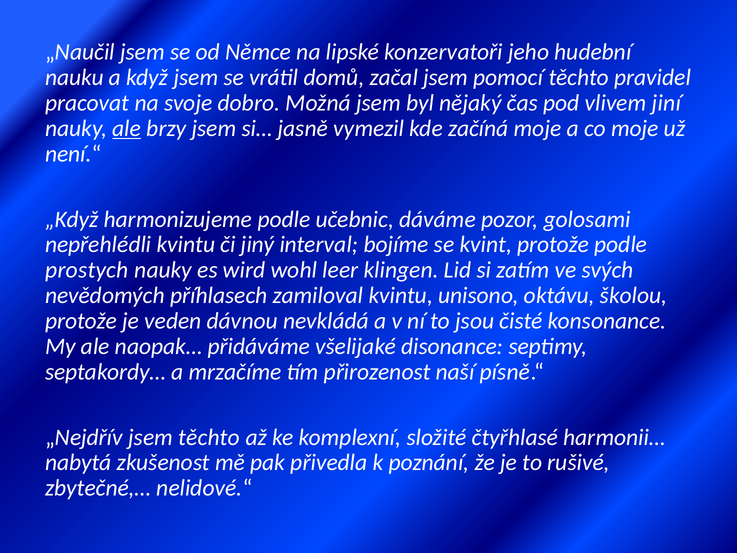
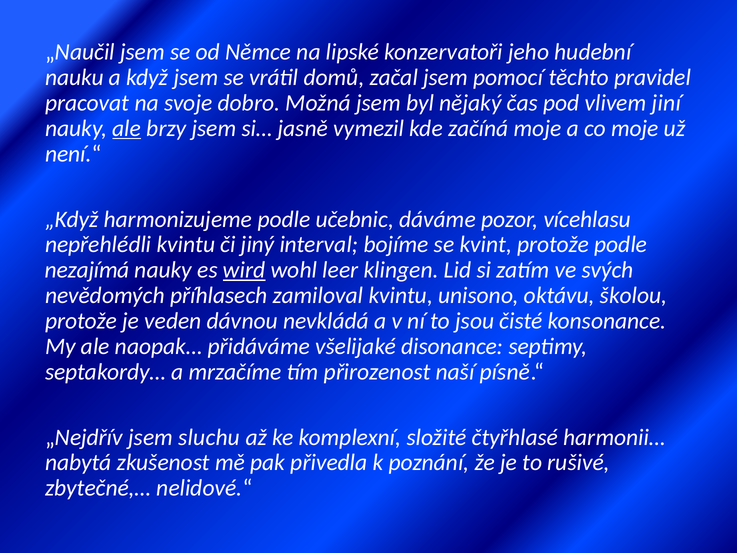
golosami: golosami -> vícehlasu
prostych: prostych -> nezajímá
wird underline: none -> present
jsem těchto: těchto -> sluchu
